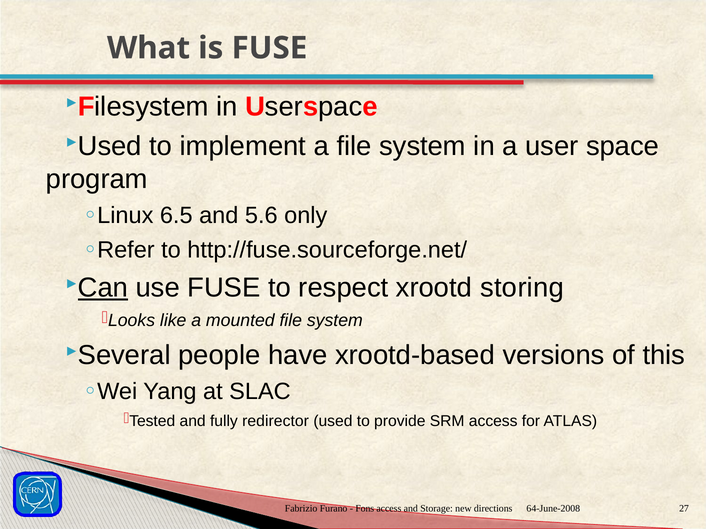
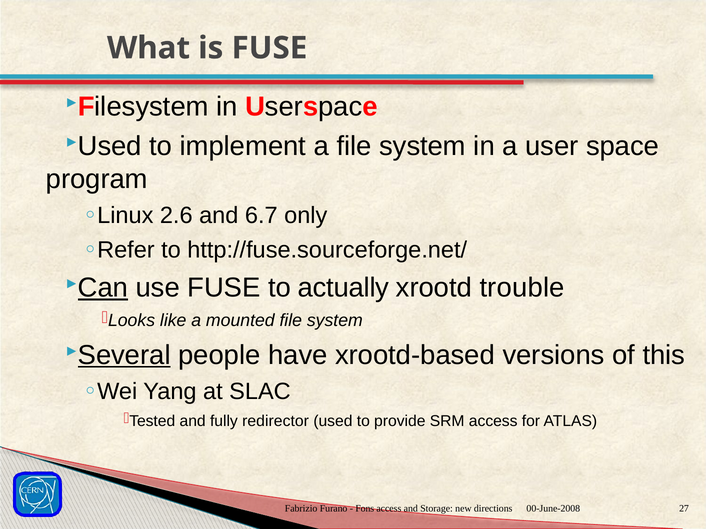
6.5: 6.5 -> 2.6
5.6: 5.6 -> 6.7
respect: respect -> actually
storing: storing -> trouble
Several underline: none -> present
64-June-2008: 64-June-2008 -> 00-June-2008
